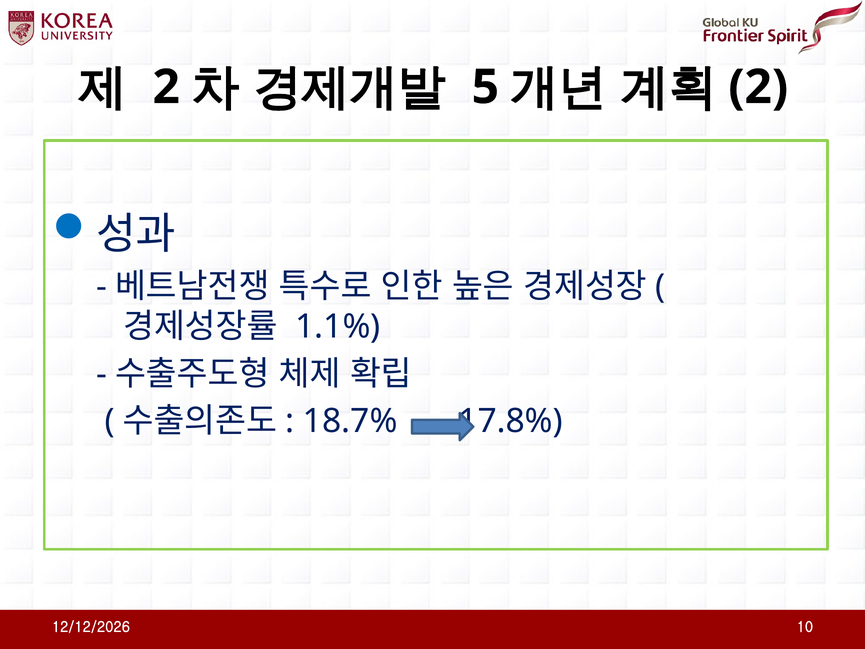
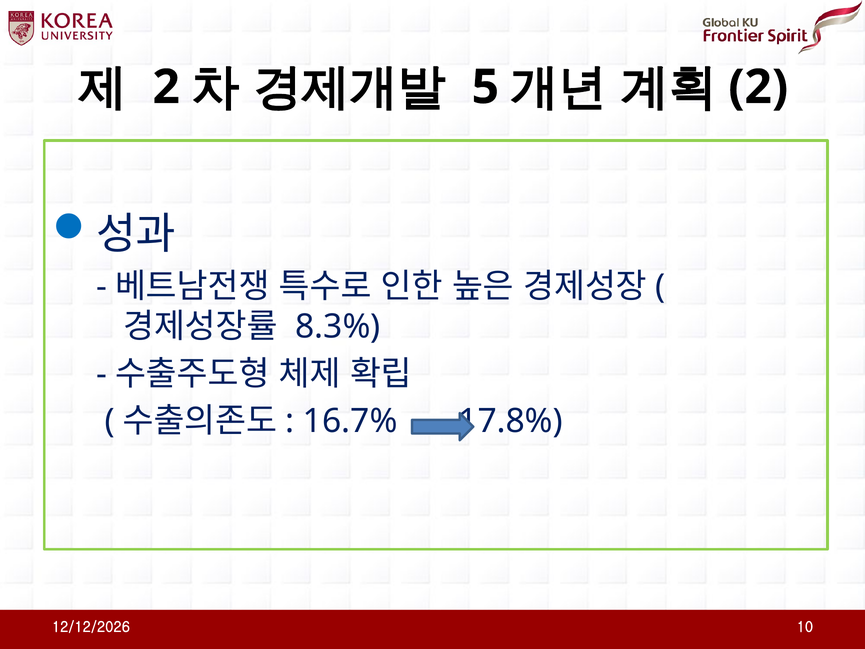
1.1%: 1.1% -> 8.3%
18.7%: 18.7% -> 16.7%
